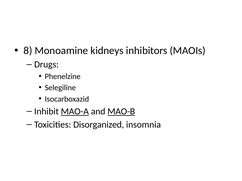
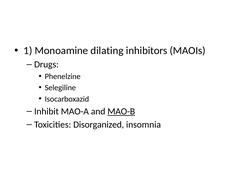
8: 8 -> 1
kidneys: kidneys -> dilating
MAO-A underline: present -> none
